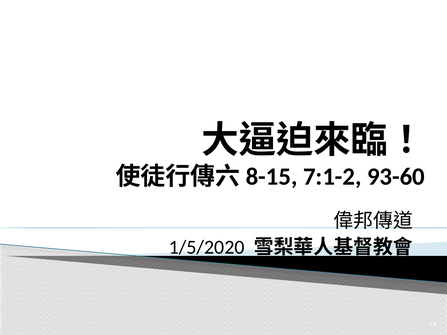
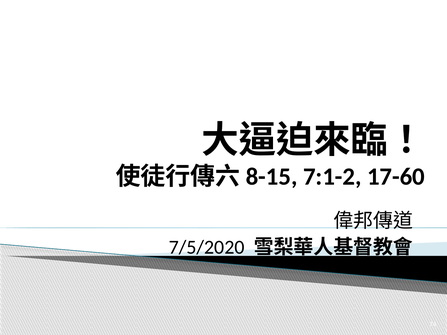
93-60: 93-60 -> 17-60
1/5/2020: 1/5/2020 -> 7/5/2020
